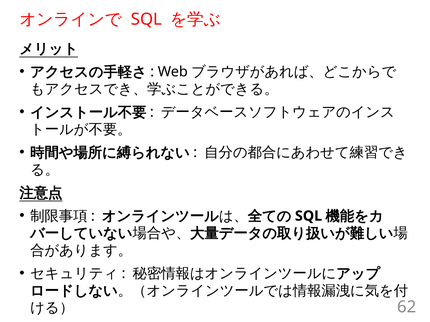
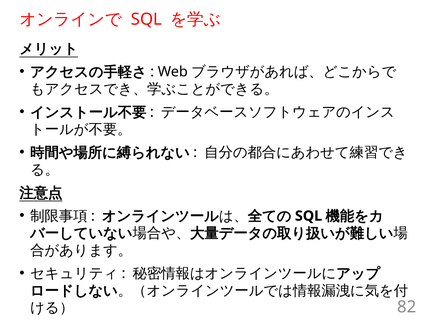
62: 62 -> 82
